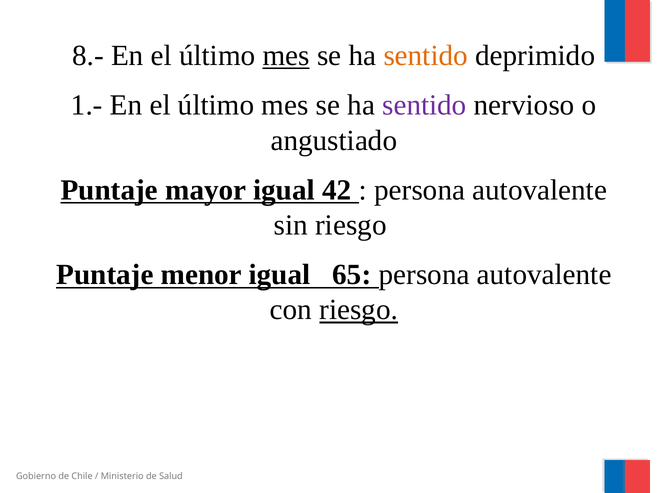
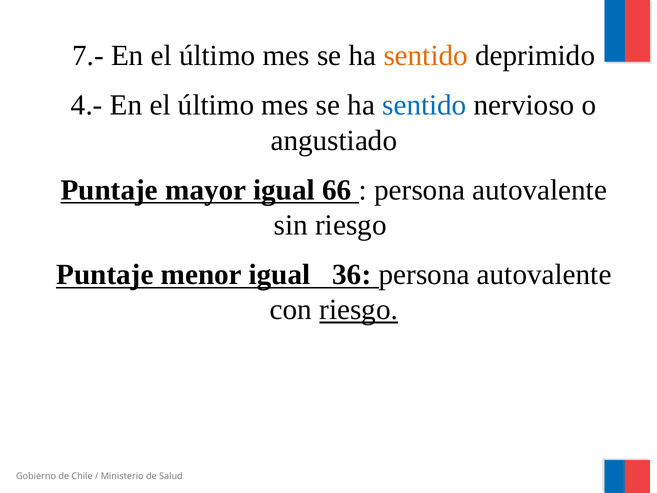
8.-: 8.- -> 7.-
mes at (286, 56) underline: present -> none
1.-: 1.- -> 4.-
sentido at (424, 105) colour: purple -> blue
42: 42 -> 66
65: 65 -> 36
